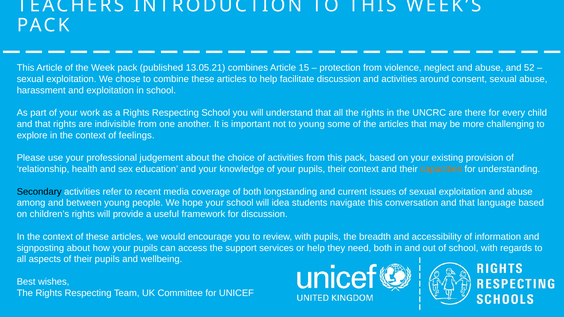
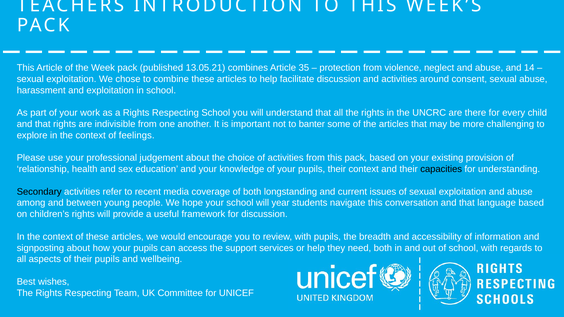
15: 15 -> 35
52: 52 -> 14
to young: young -> banter
capacities colour: orange -> black
idea: idea -> year
